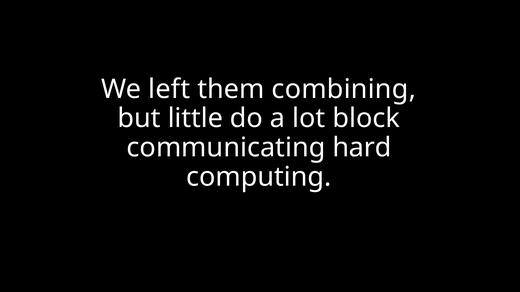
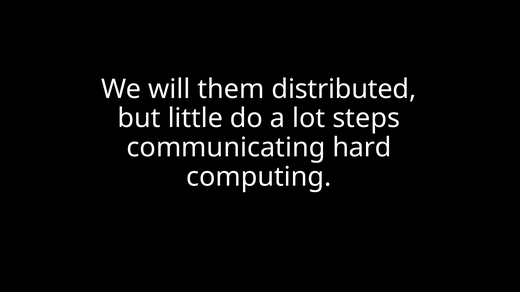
left: left -> will
combining: combining -> distributed
block: block -> steps
